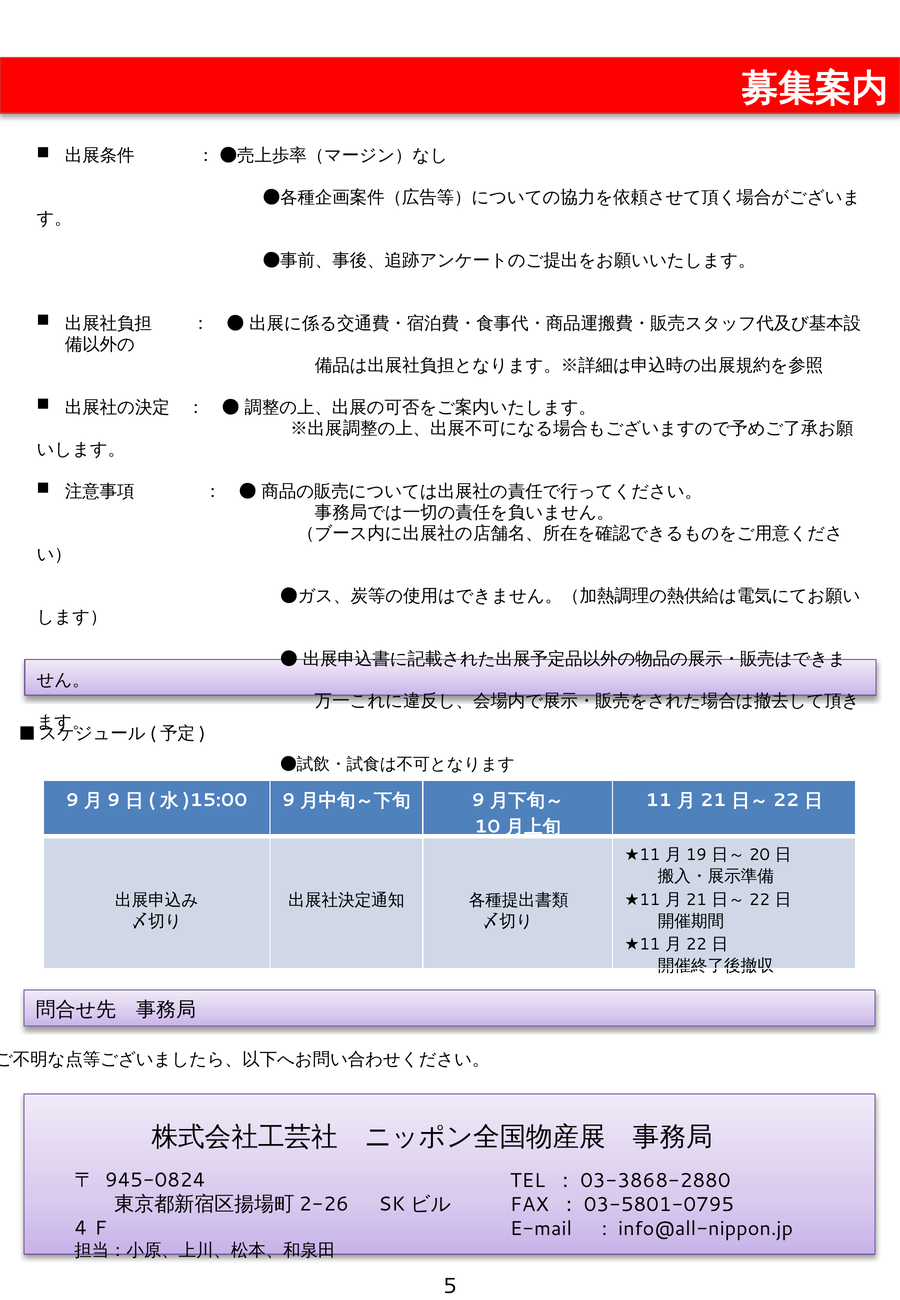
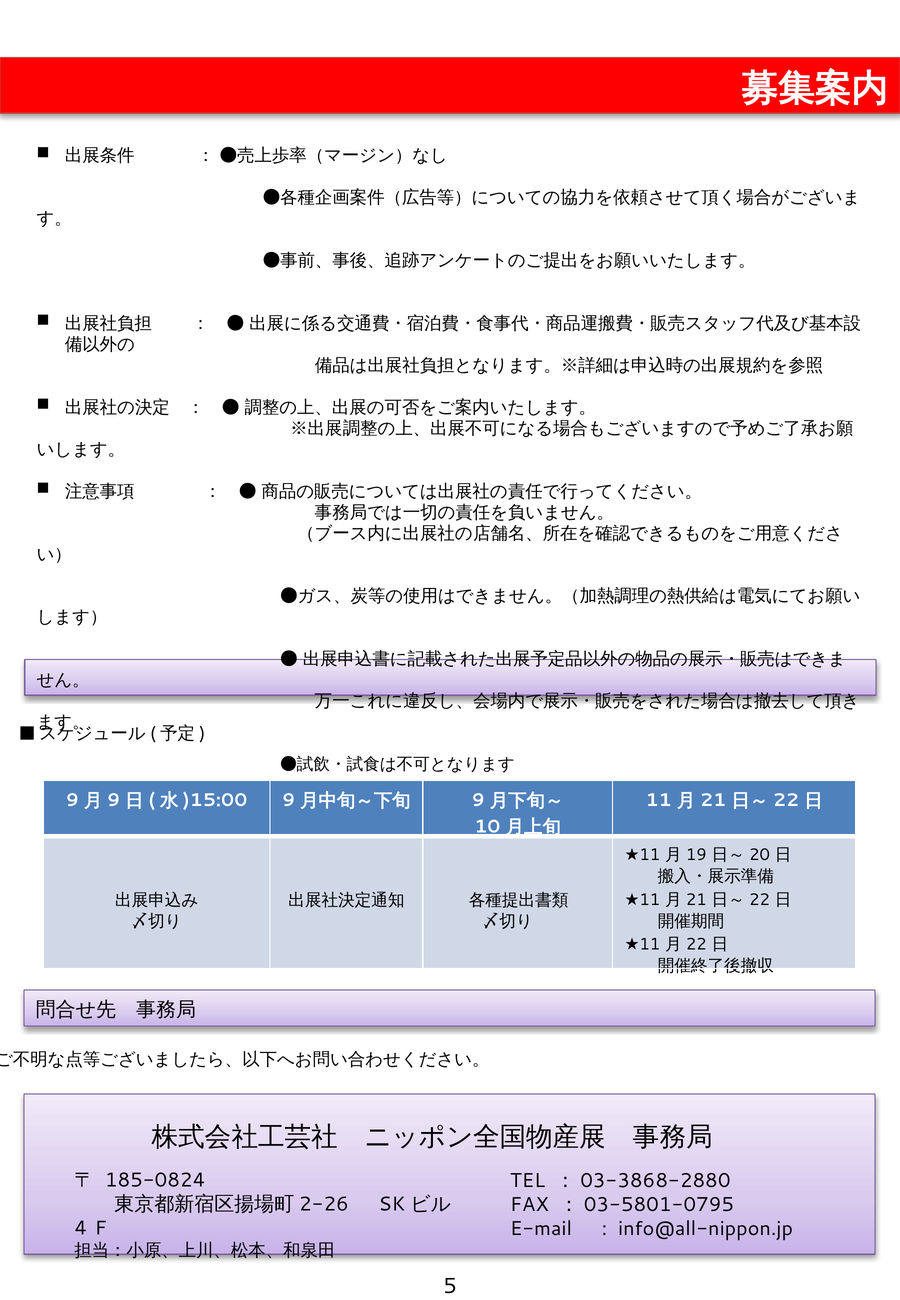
945-0824: 945-0824 -> 185-0824
